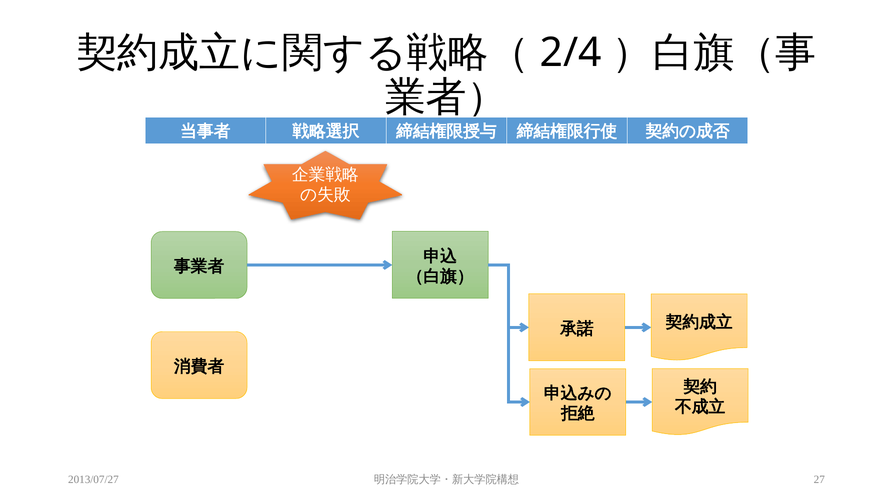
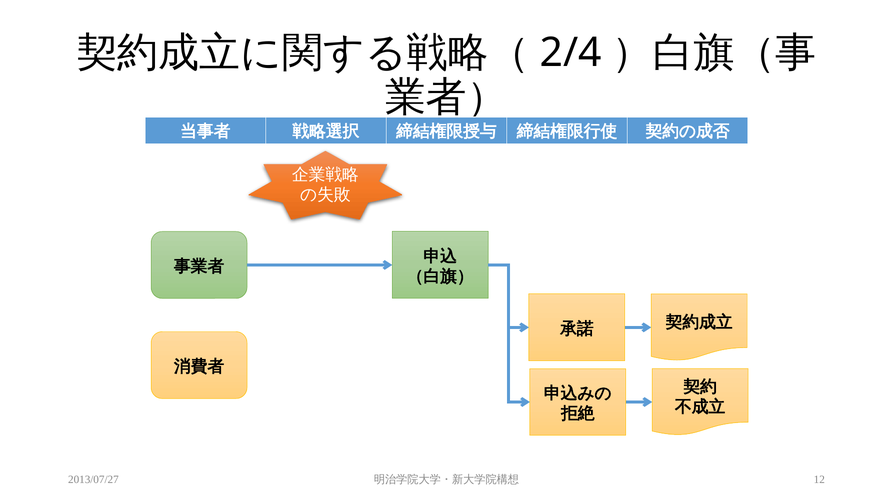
27: 27 -> 12
